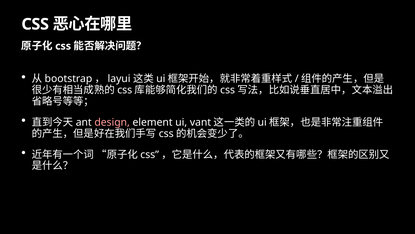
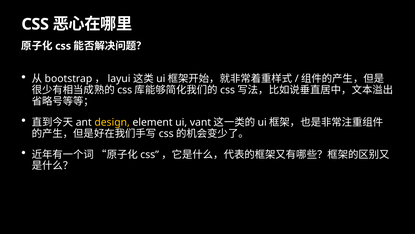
design colour: pink -> yellow
